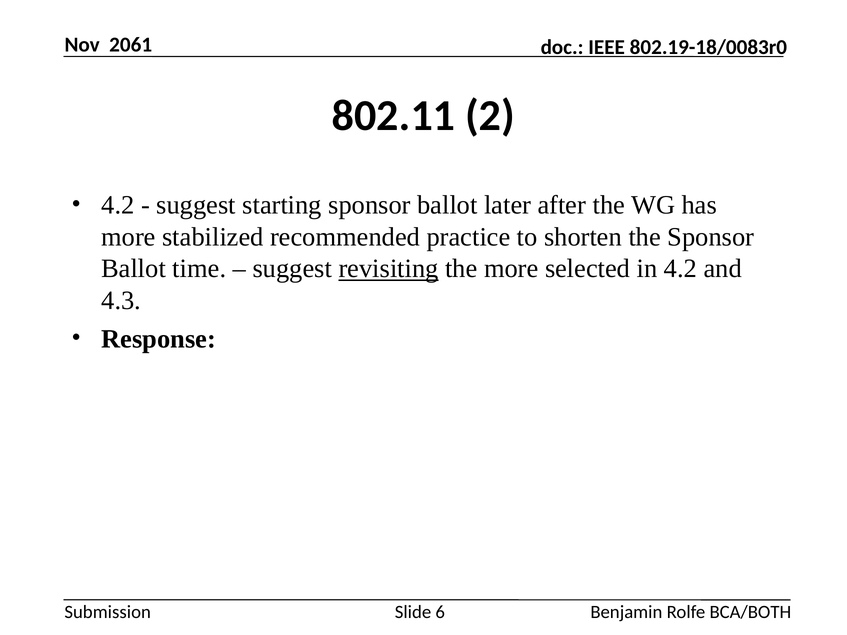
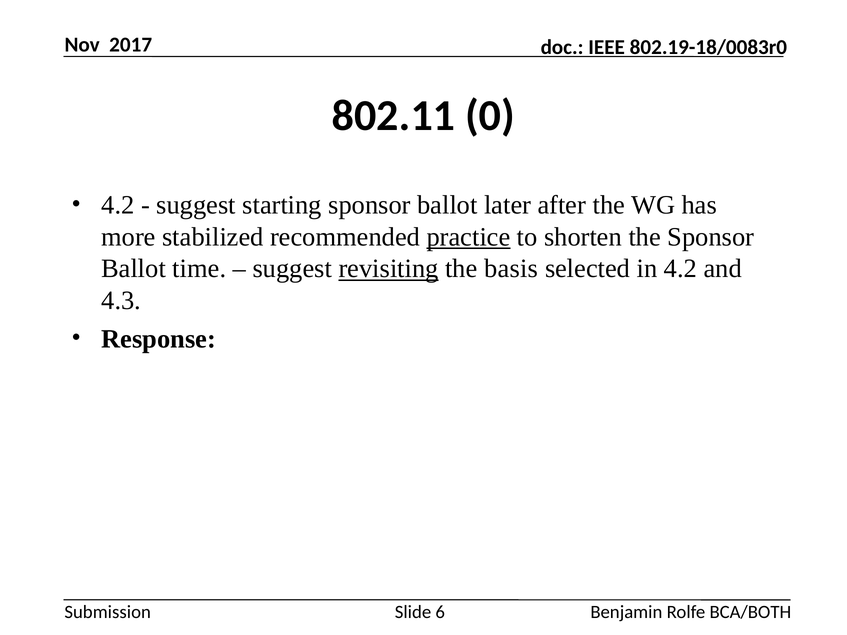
2061: 2061 -> 2017
2: 2 -> 0
practice underline: none -> present
the more: more -> basis
